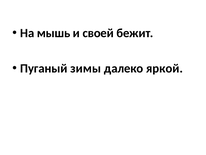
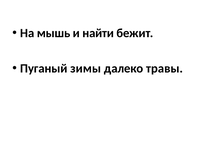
своей: своей -> найти
яркой: яркой -> травы
